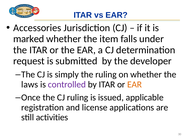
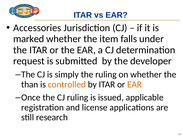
laws: laws -> than
controlled colour: purple -> orange
activities: activities -> research
